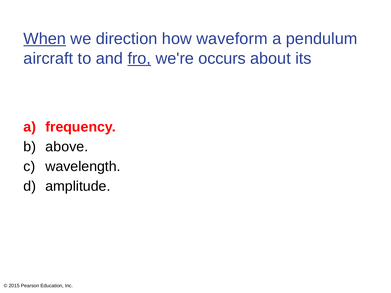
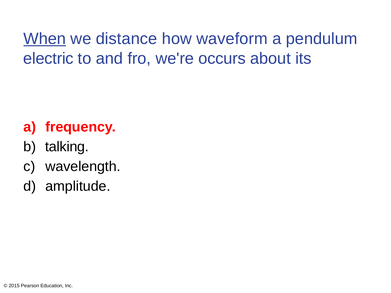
direction: direction -> distance
aircraft: aircraft -> electric
fro underline: present -> none
above: above -> talking
